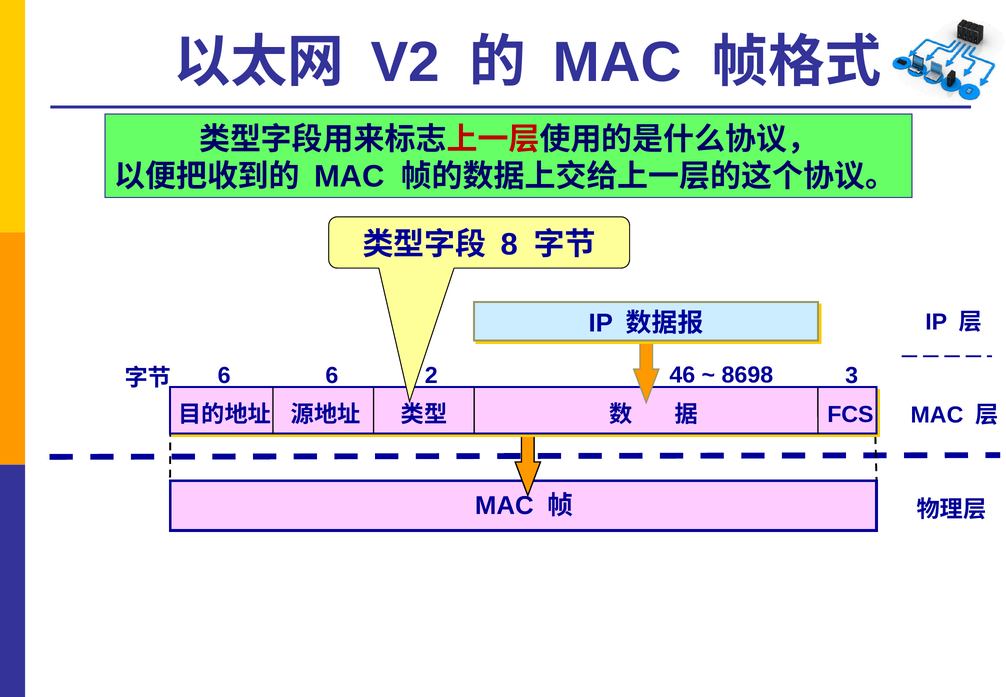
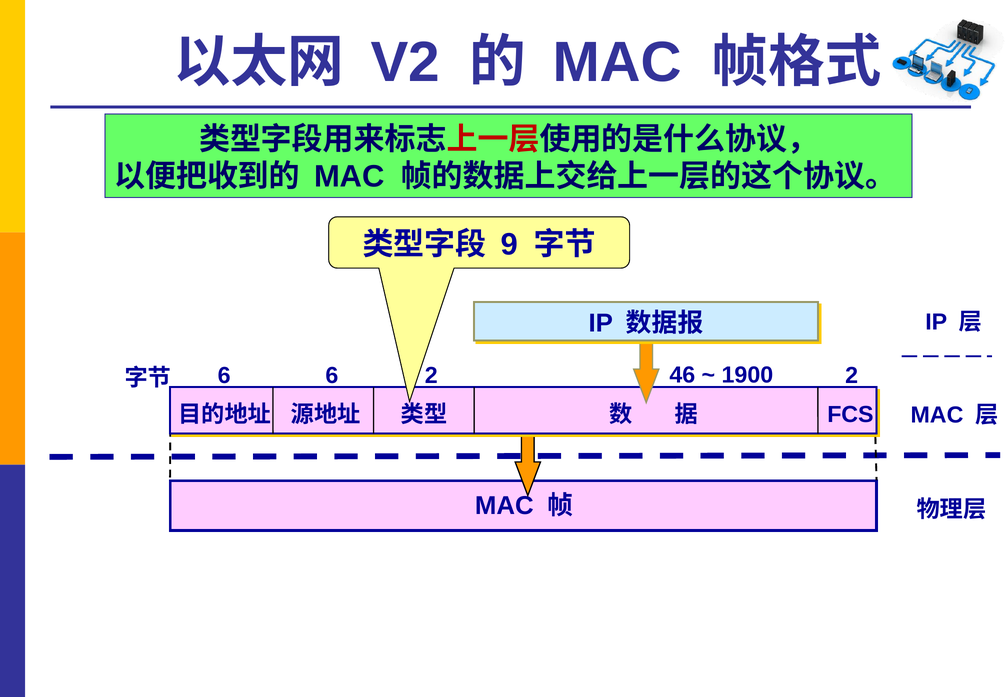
8: 8 -> 9
3 at (852, 375): 3 -> 2
8698: 8698 -> 1900
